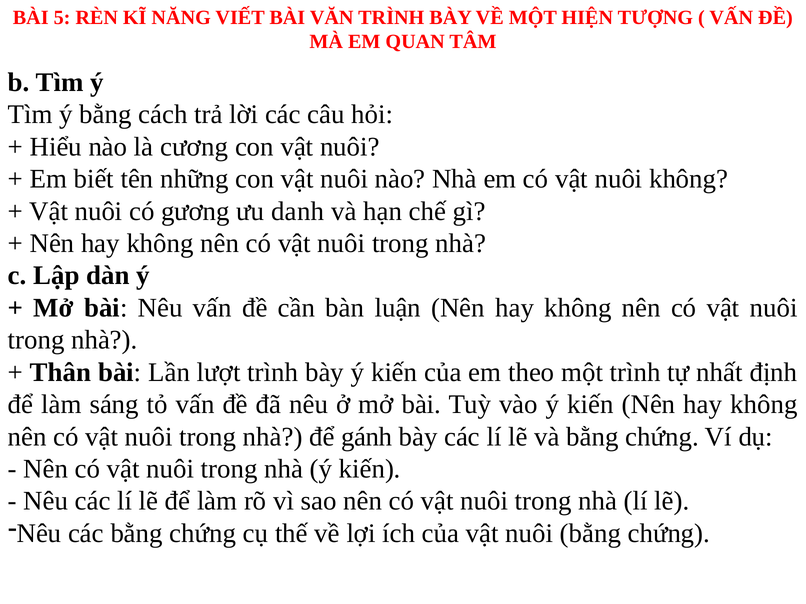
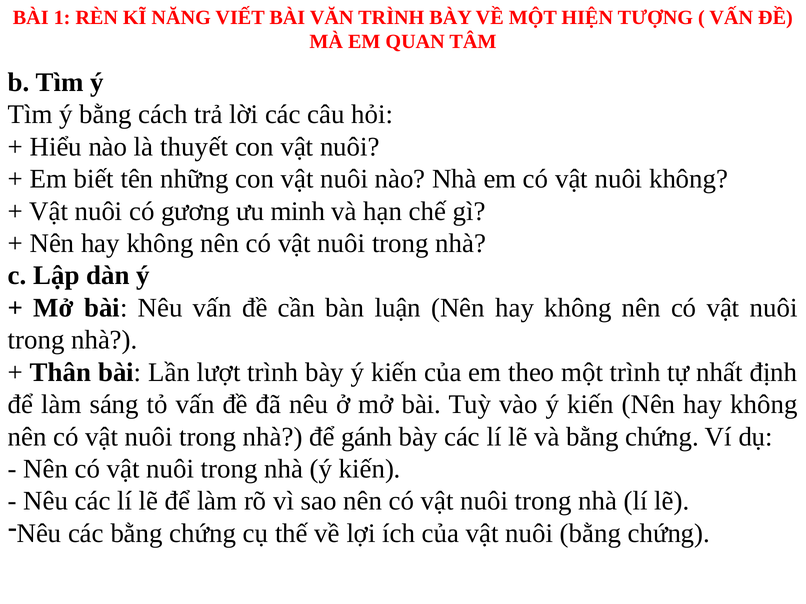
5: 5 -> 1
cương: cương -> thuyết
danh: danh -> minh
